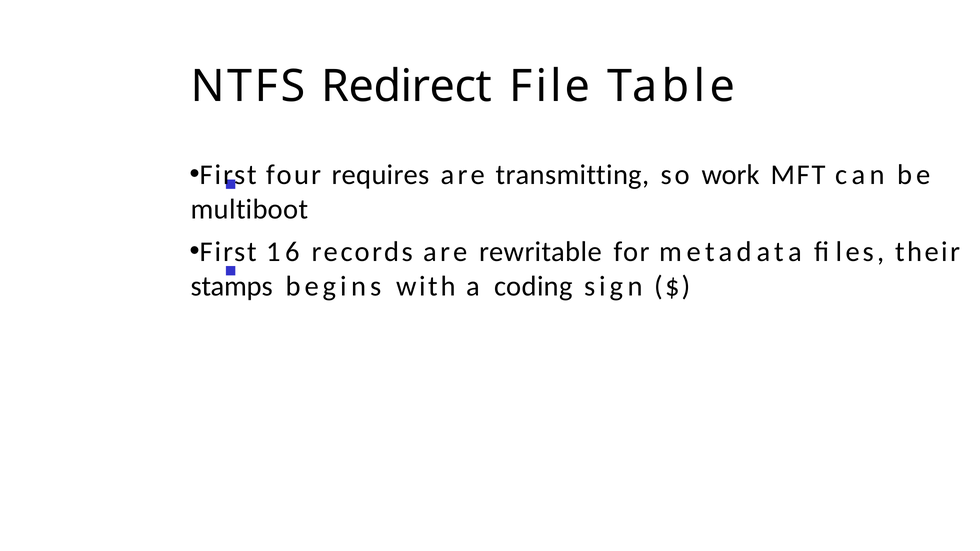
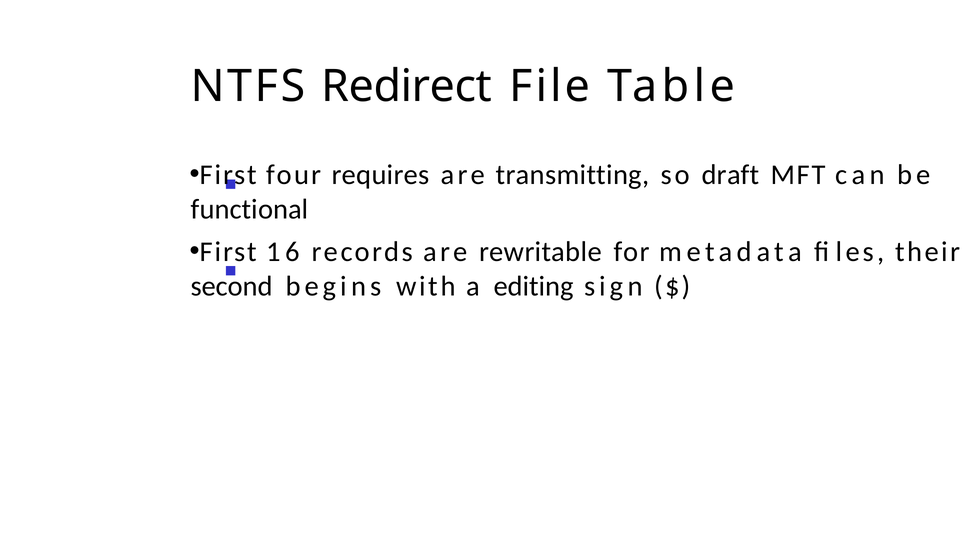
work: work -> draft
multiboot: multiboot -> functional
stamps: stamps -> second
coding: coding -> editing
